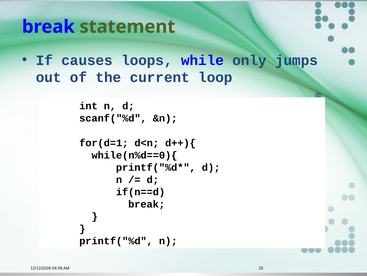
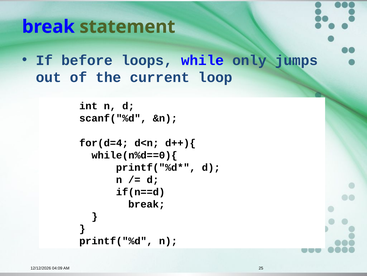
causes: causes -> before
for(d=1: for(d=1 -> for(d=4
